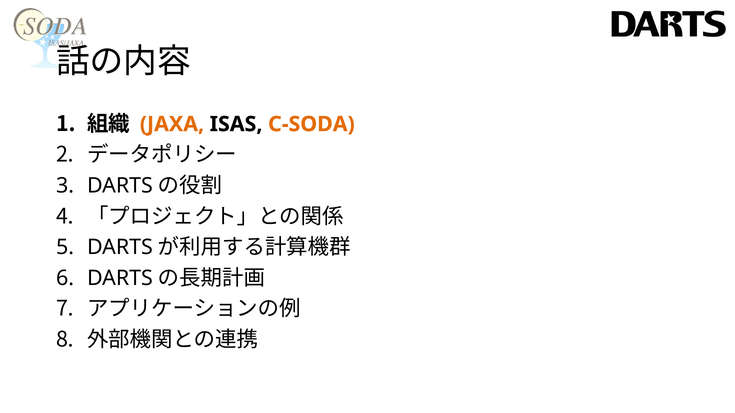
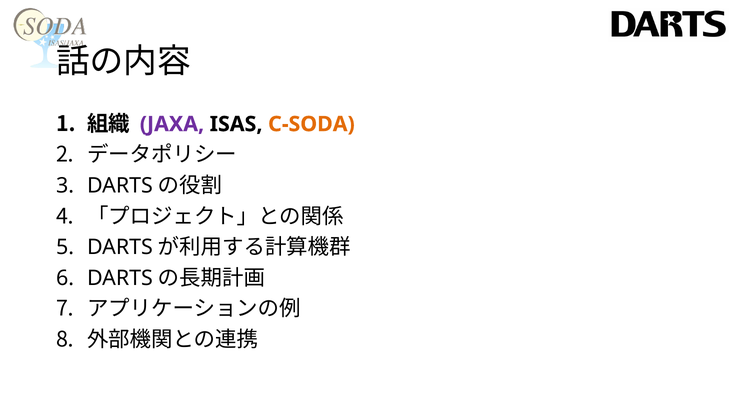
JAXA colour: orange -> purple
